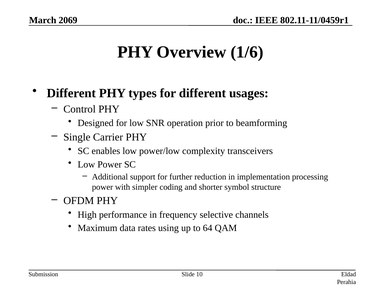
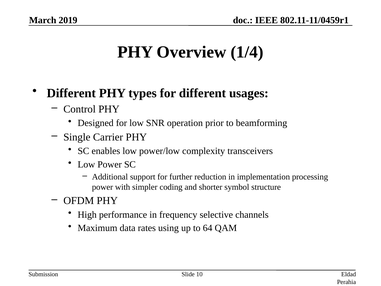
2069: 2069 -> 2019
1/6: 1/6 -> 1/4
